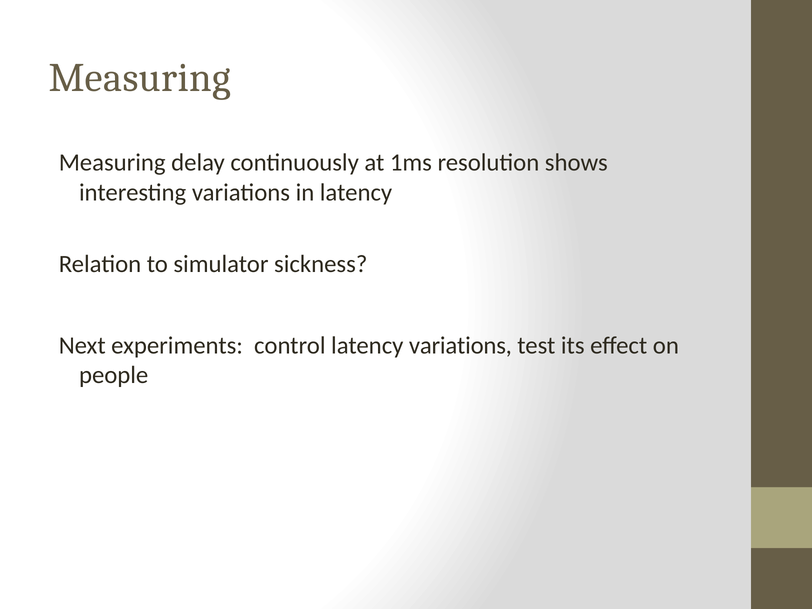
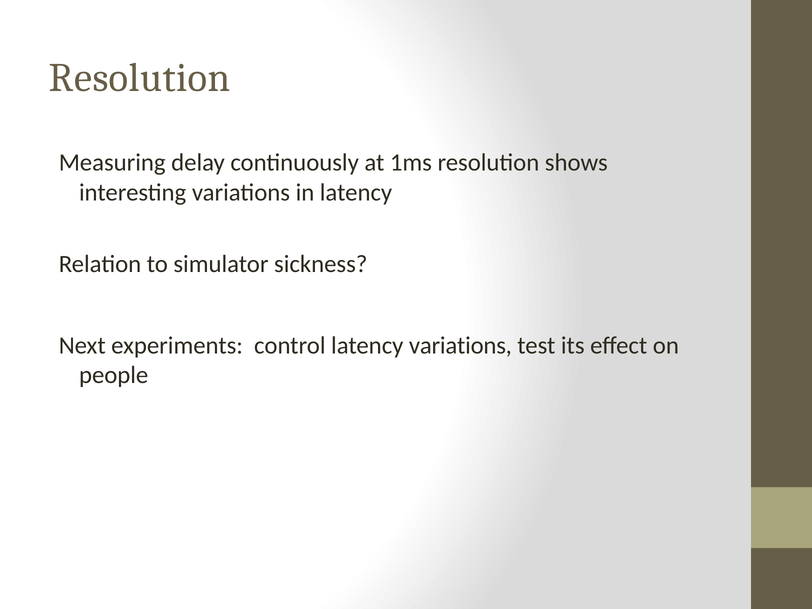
Measuring at (140, 78): Measuring -> Resolution
